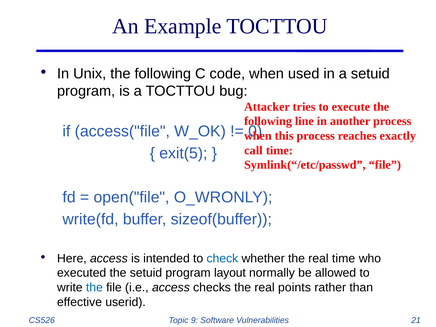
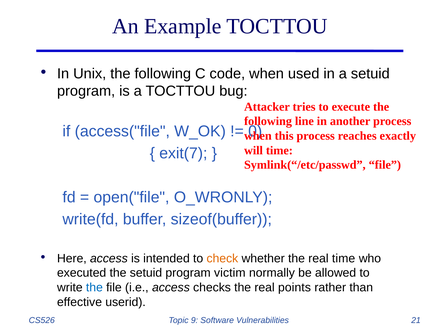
call: call -> will
exit(5: exit(5 -> exit(7
check colour: blue -> orange
layout: layout -> victim
